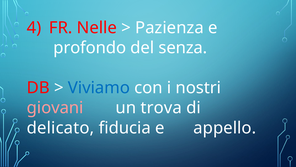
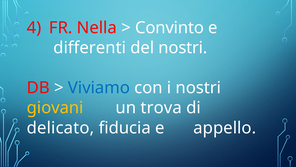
Nelle: Nelle -> Nella
Pazienza: Pazienza -> Convinto
profondo: profondo -> differenti
del senza: senza -> nostri
giovani colour: pink -> yellow
